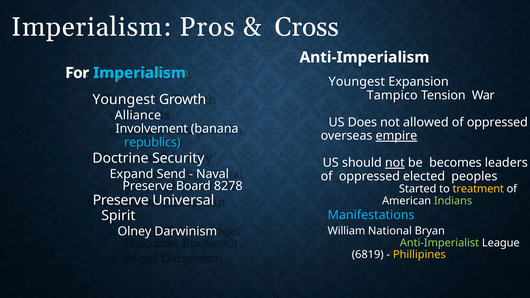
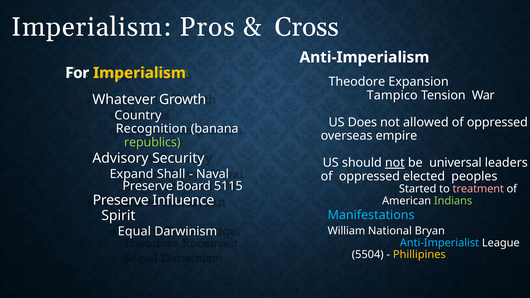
Imperialism at (140, 73) colour: light blue -> yellow
Youngest at (357, 82): Youngest -> Theodore
Youngest at (124, 100): Youngest -> Whatever
Alliance: Alliance -> Country
Involvement: Involvement -> Recognition
empire underline: present -> none
republics colour: light blue -> light green
Doctrine: Doctrine -> Advisory
becomes: becomes -> universal
Send: Send -> Shall
8278: 8278 -> 5115
treatment colour: yellow -> pink
Universal: Universal -> Influence
Olney: Olney -> Equal
Anti-Imperialist colour: light green -> light blue
6819: 6819 -> 5504
